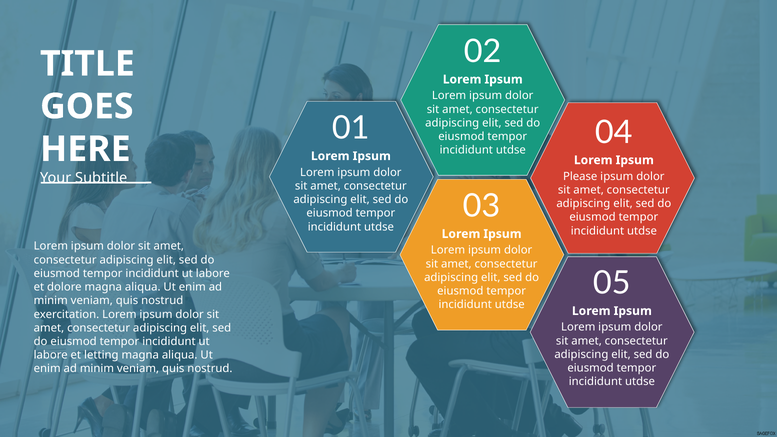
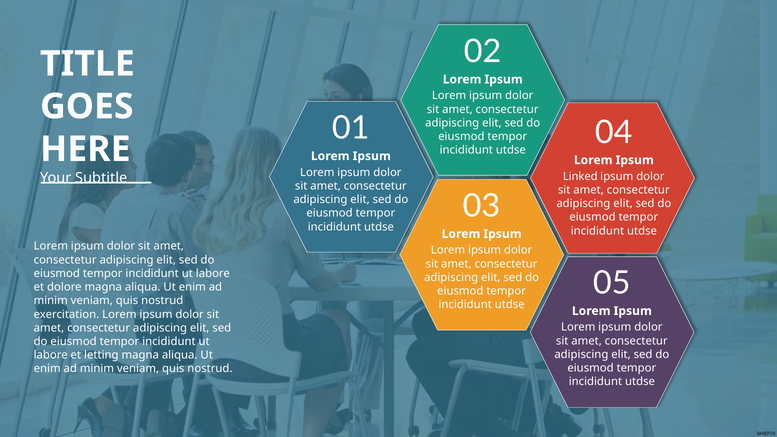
Please: Please -> Linked
